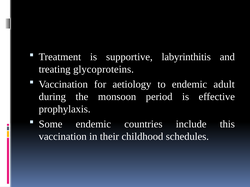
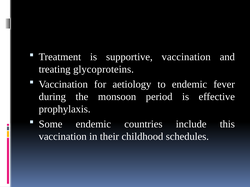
supportive labyrinthitis: labyrinthitis -> vaccination
adult: adult -> fever
